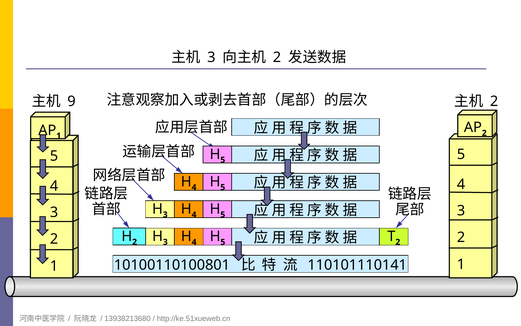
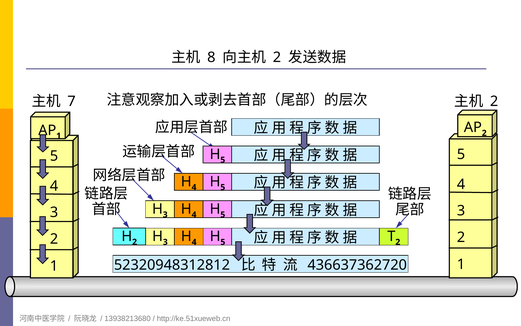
3 at (211, 57): 3 -> 8
9: 9 -> 7
10100110100801: 10100110100801 -> 52320948312812
110101110141: 110101110141 -> 436637362720
